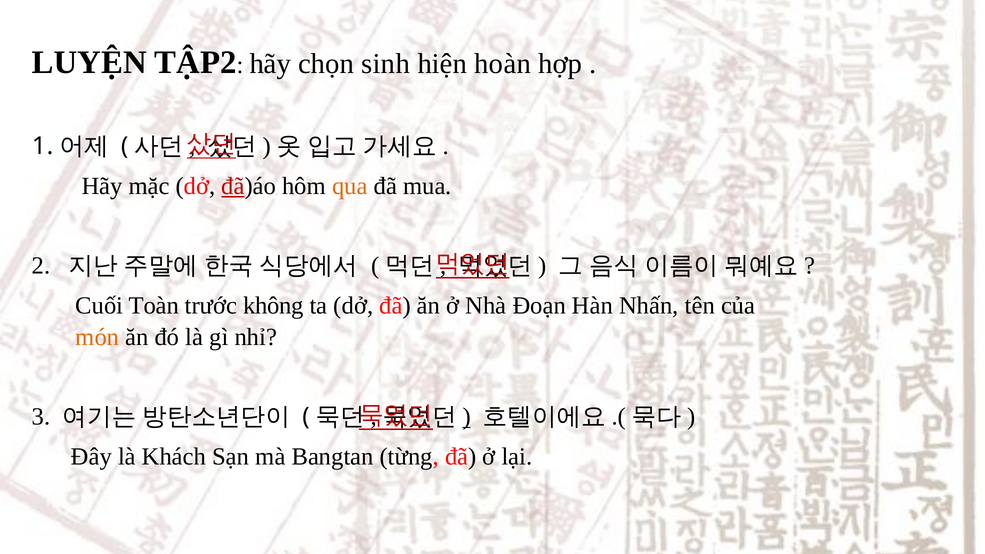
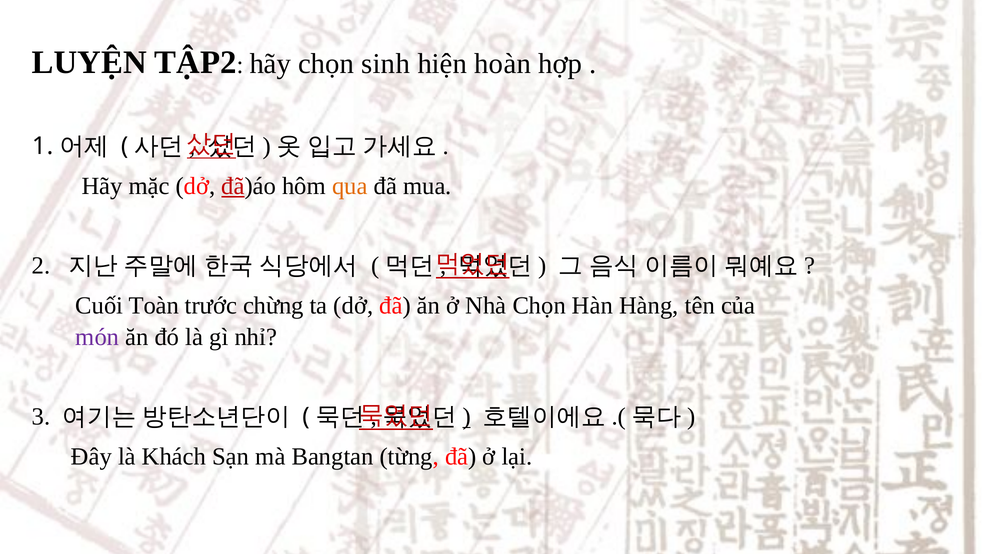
không: không -> chừng
Nhà Đoạn: Đoạn -> Chọn
Nhấn: Nhấn -> Hàng
món colour: orange -> purple
